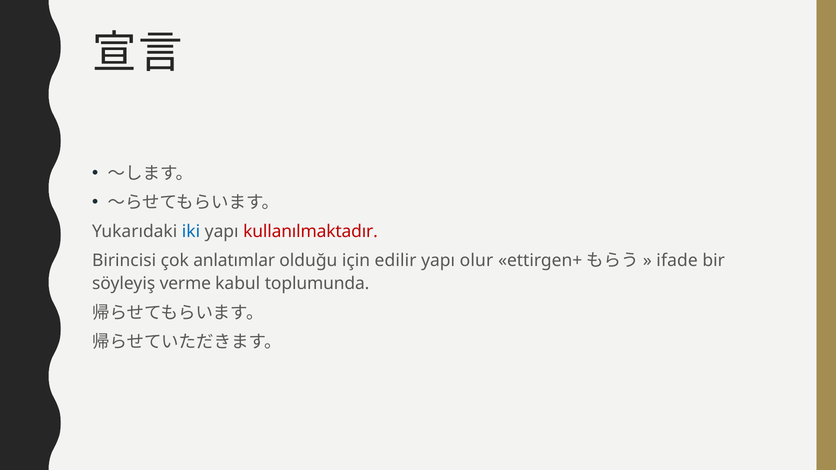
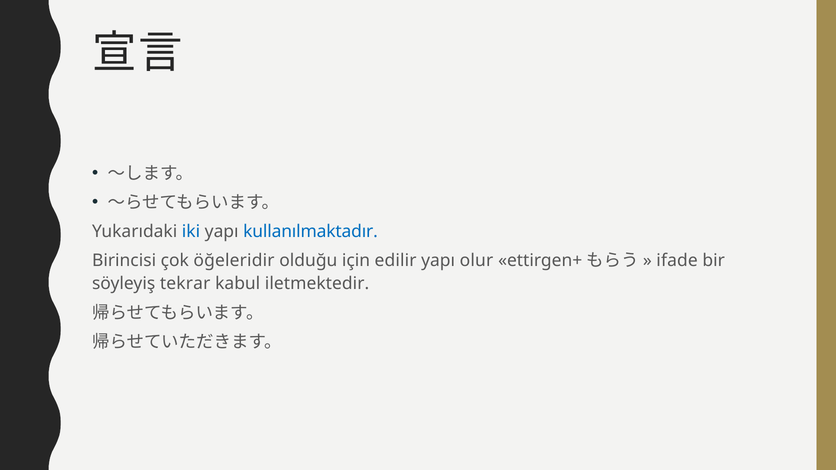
kullanılmaktadır colour: red -> blue
anlatımlar: anlatımlar -> öğeleridir
verme: verme -> tekrar
toplumunda: toplumunda -> iletmektedir
